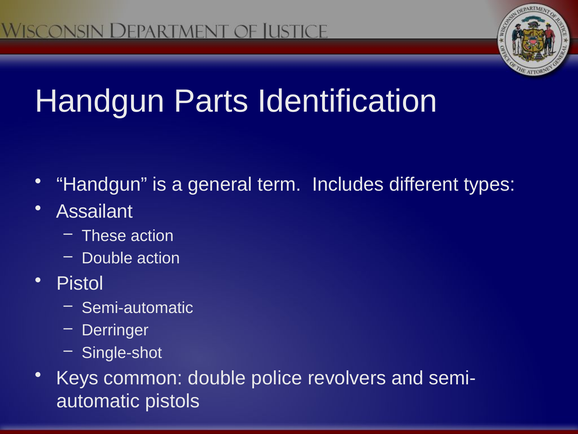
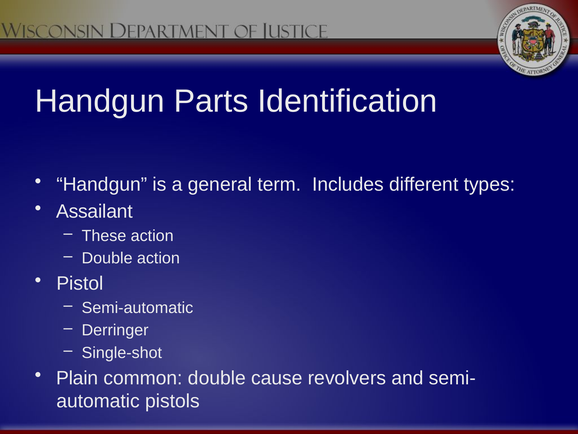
Keys: Keys -> Plain
police: police -> cause
